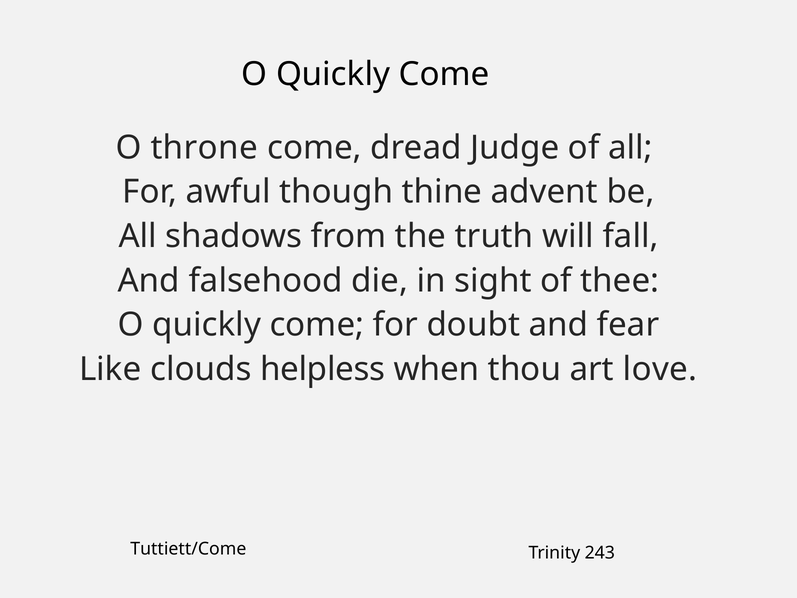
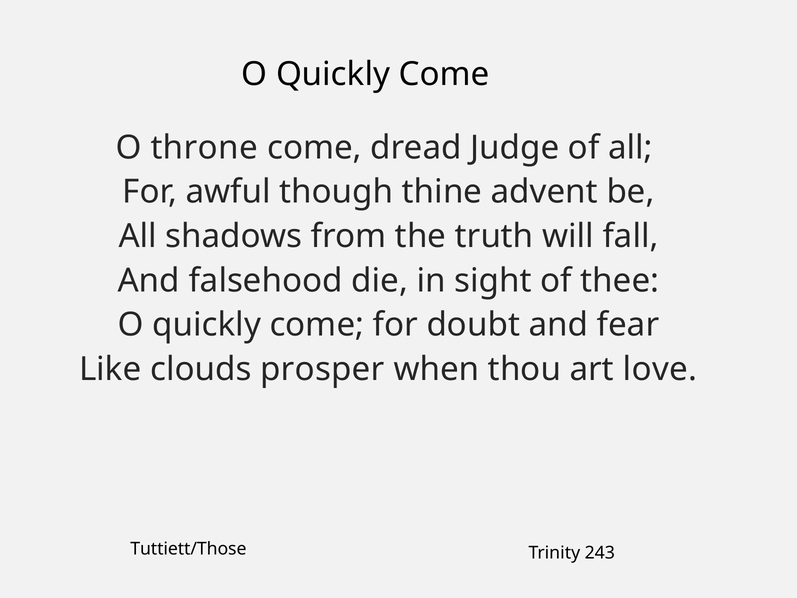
helpless: helpless -> prosper
Tuttiett/Come: Tuttiett/Come -> Tuttiett/Those
